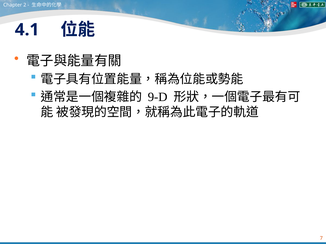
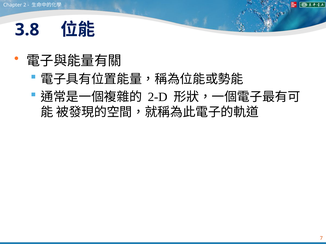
4.1: 4.1 -> 3.8
9-D: 9-D -> 2-D
